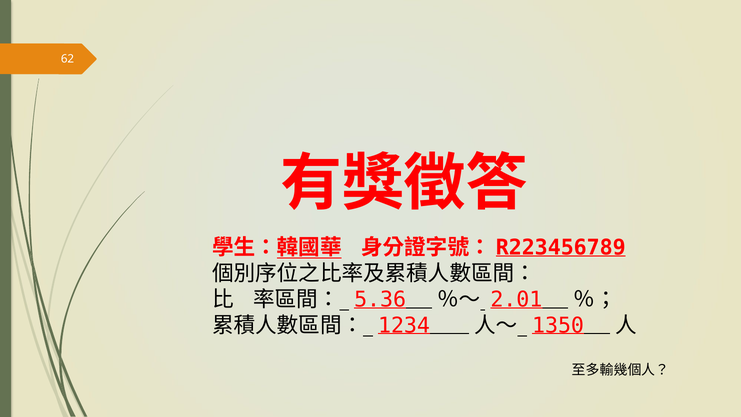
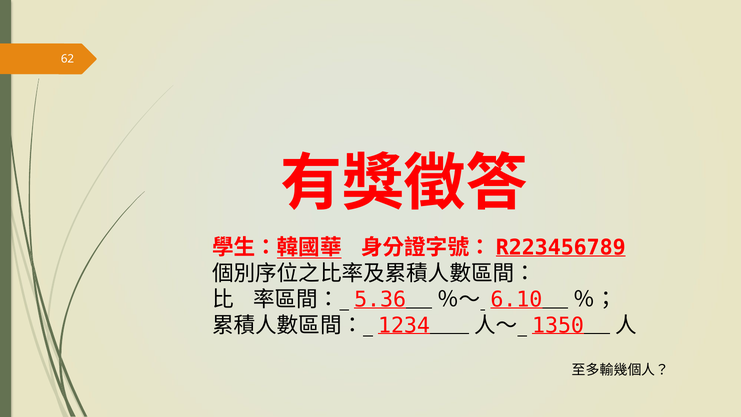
2.01: 2.01 -> 6.10
